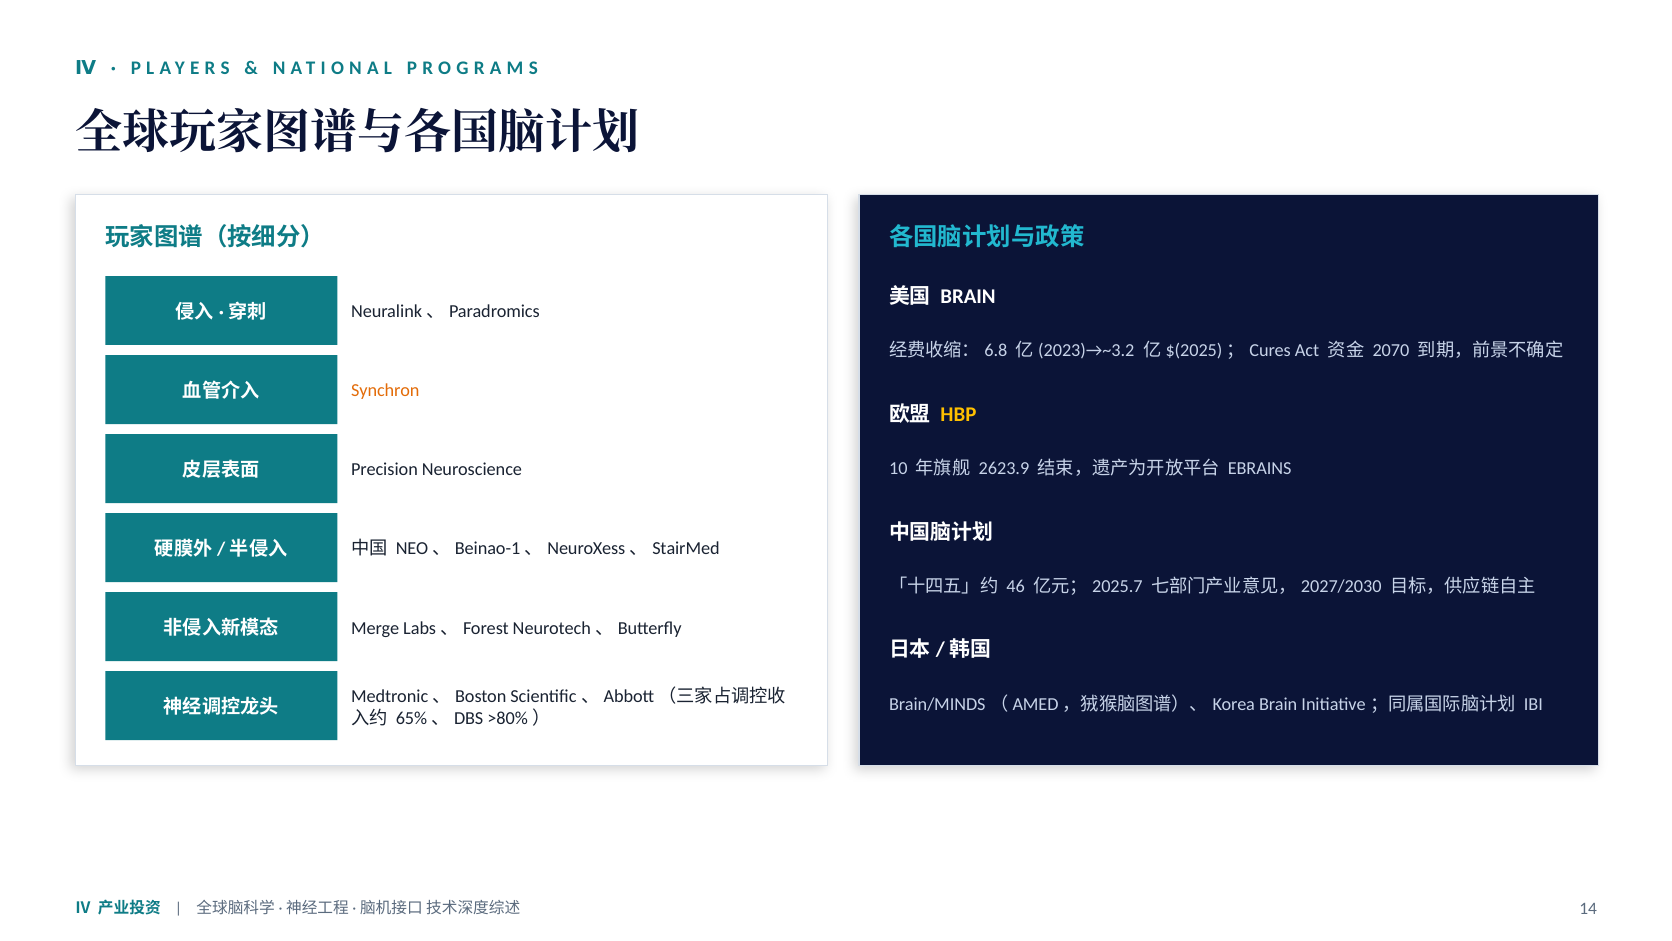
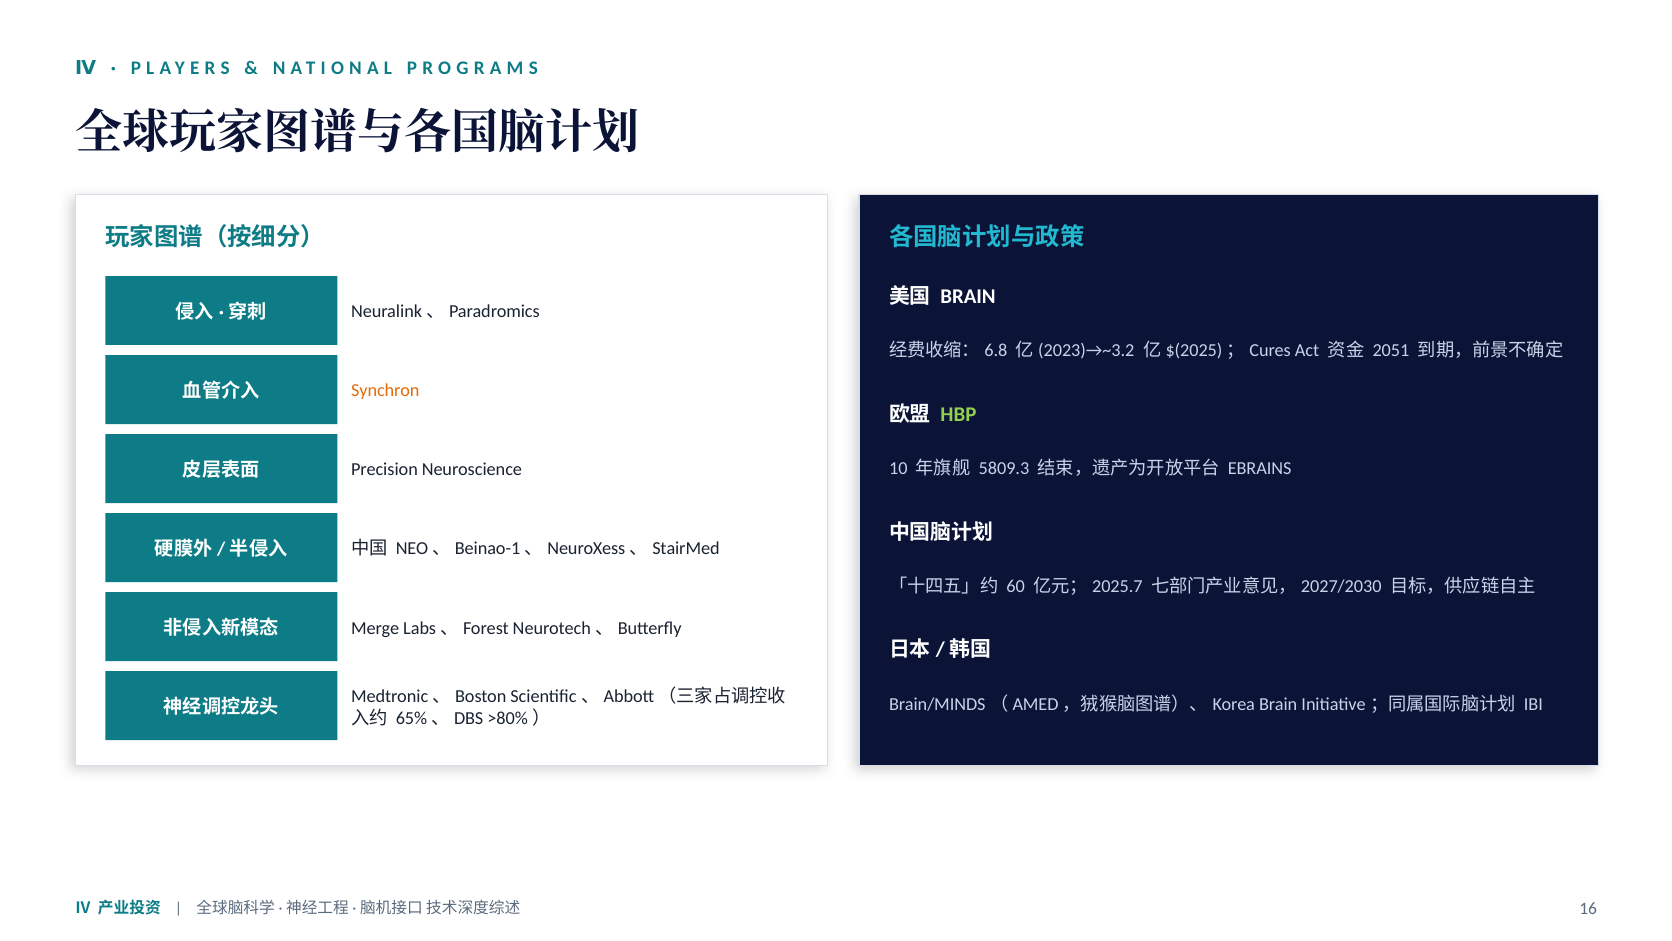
2070: 2070 -> 2051
HBP colour: yellow -> light green
2623.9: 2623.9 -> 5809.3
46: 46 -> 60
14: 14 -> 16
